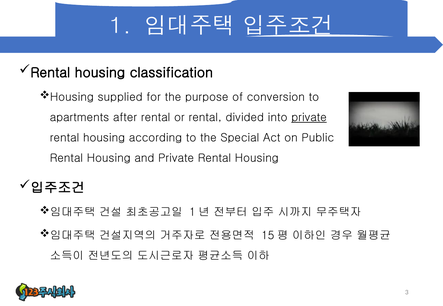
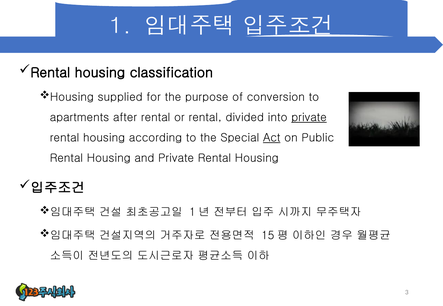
Act underline: none -> present
